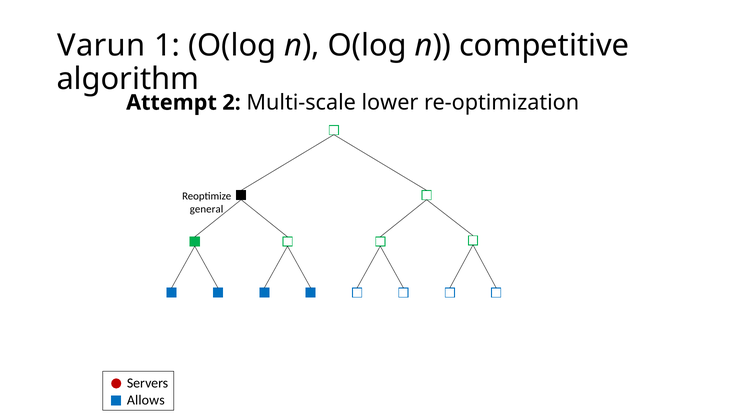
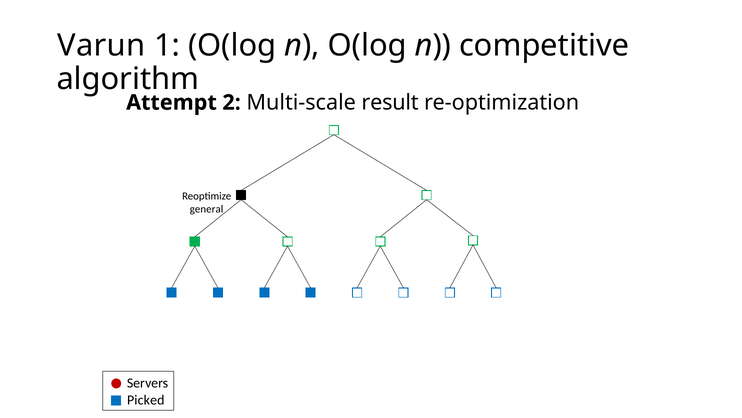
lower: lower -> result
Allows: Allows -> Picked
